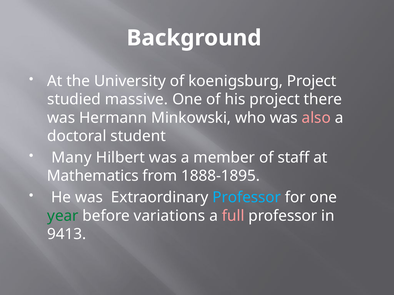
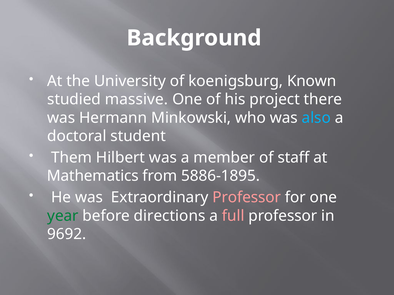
koenigsburg Project: Project -> Known
also colour: pink -> light blue
Many: Many -> Them
1888-1895: 1888-1895 -> 5886-1895
Professor at (247, 198) colour: light blue -> pink
variations: variations -> directions
9413: 9413 -> 9692
